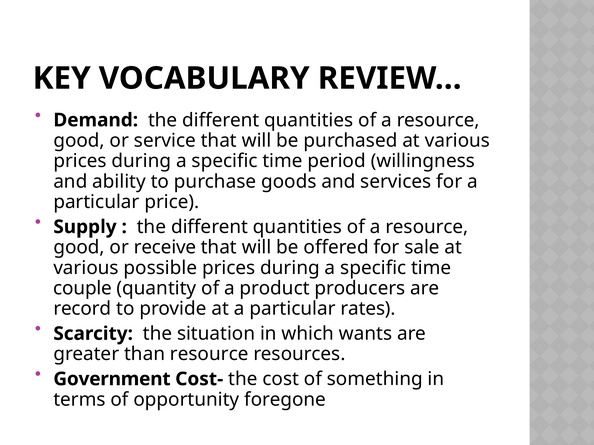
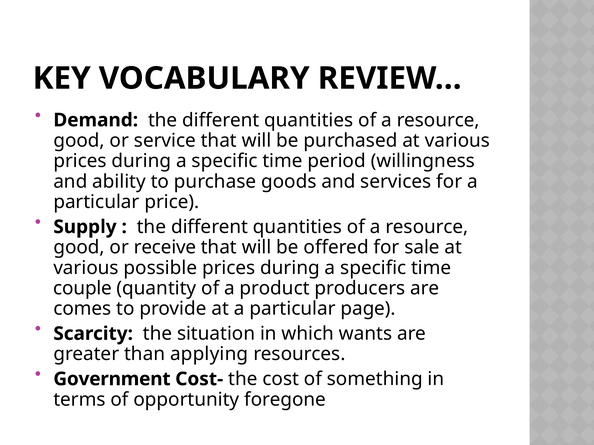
record: record -> comes
rates: rates -> page
than resource: resource -> applying
